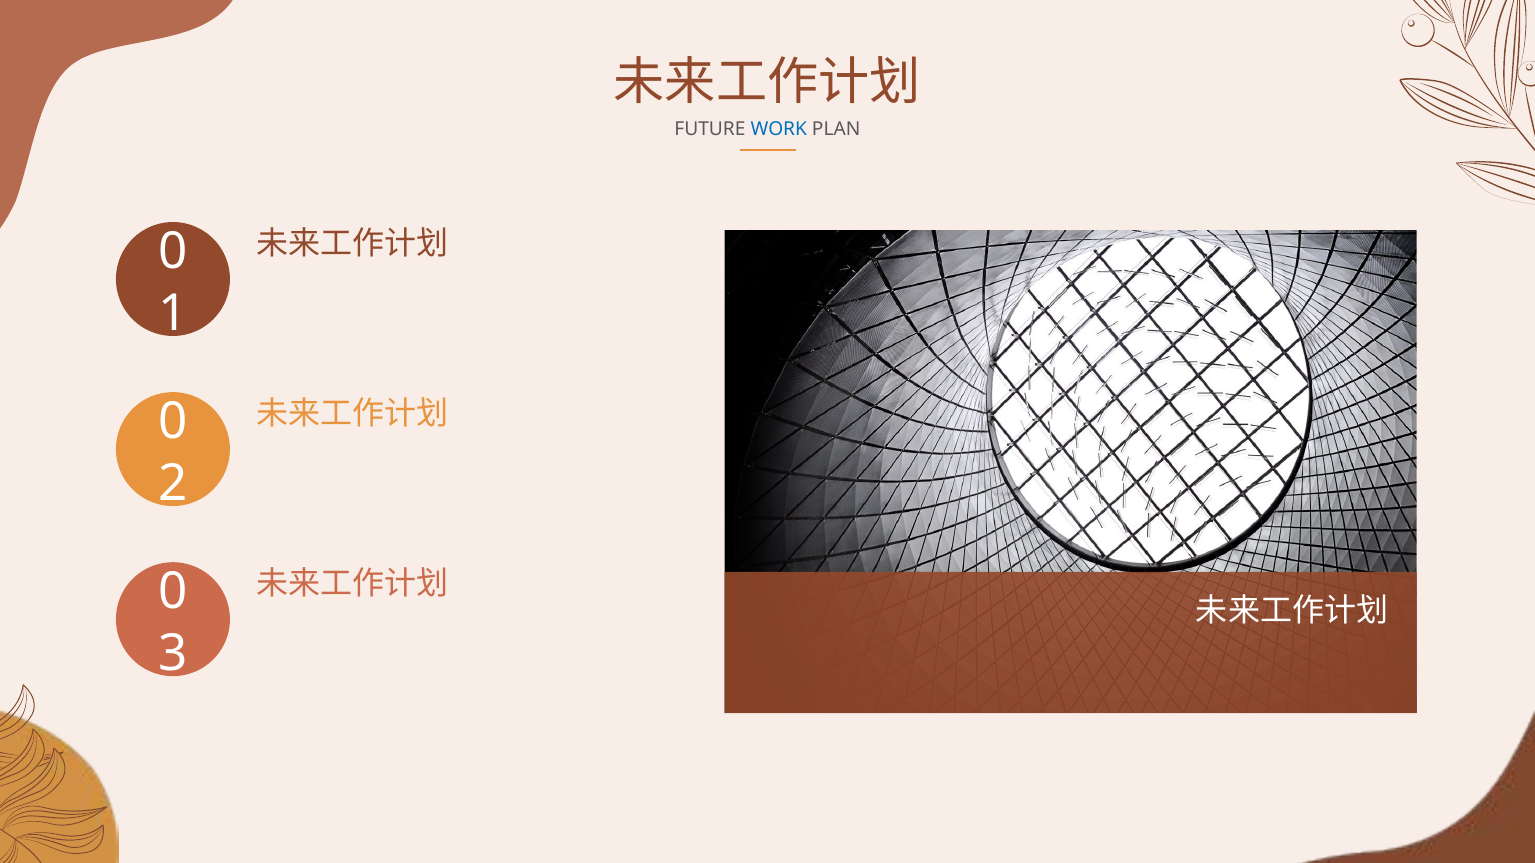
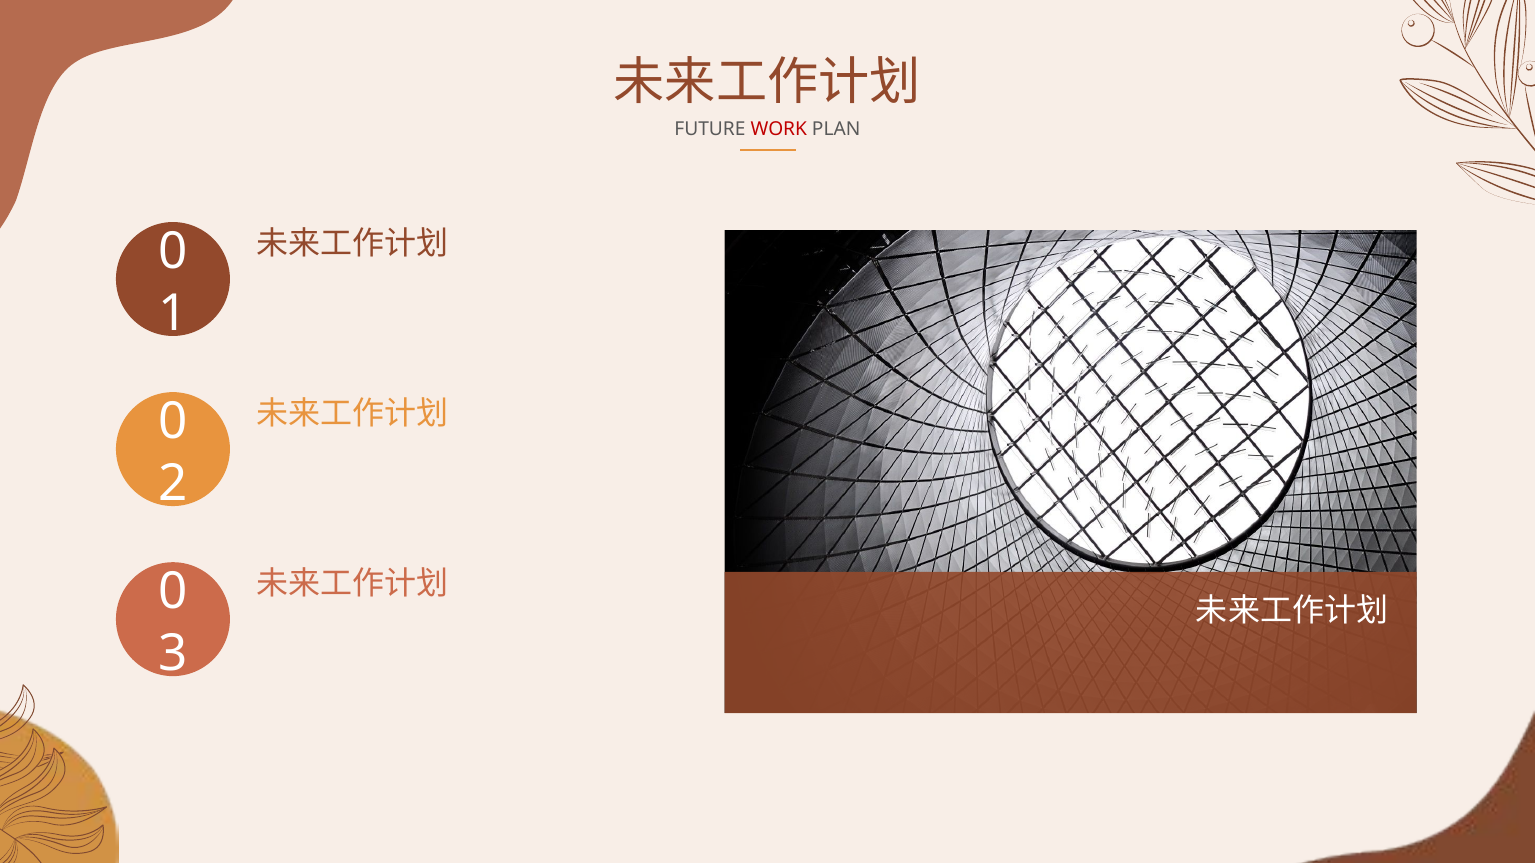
WORK colour: blue -> red
